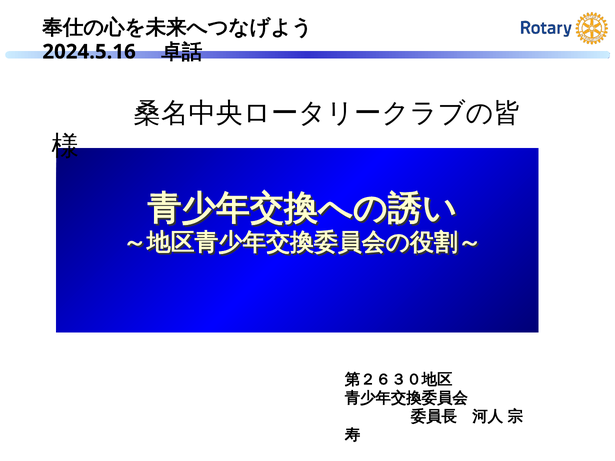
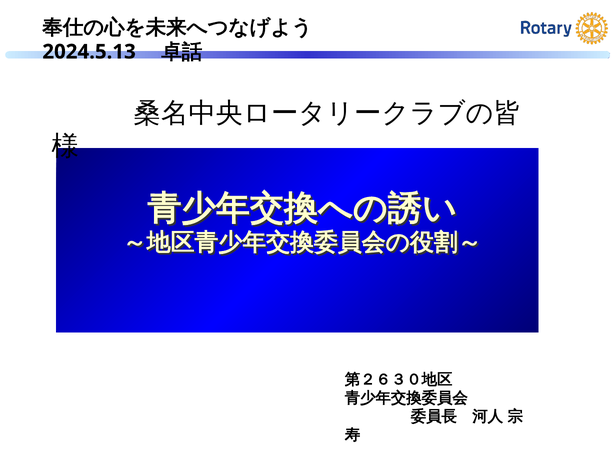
2024.5.16: 2024.5.16 -> 2024.5.13
